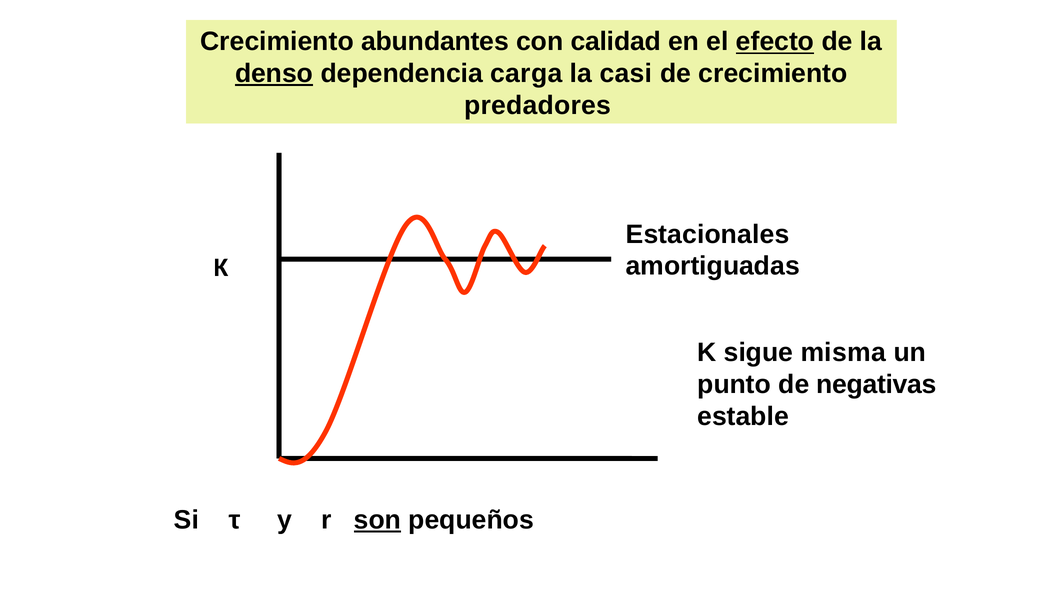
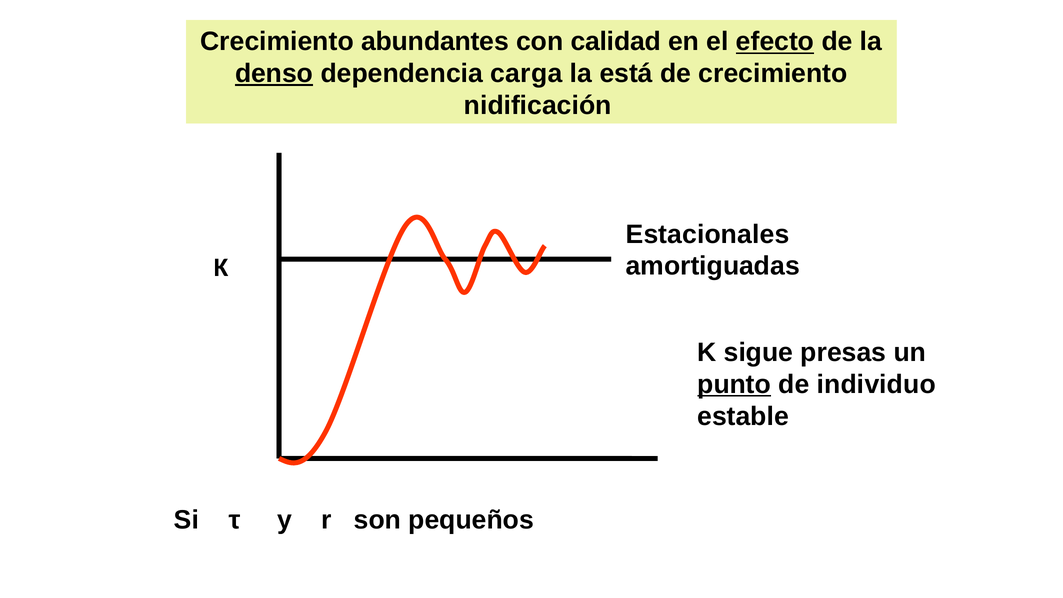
casi: casi -> está
predadores: predadores -> nidificación
misma: misma -> presas
punto underline: none -> present
negativas: negativas -> individuo
son underline: present -> none
